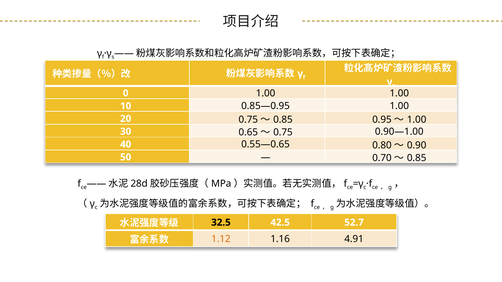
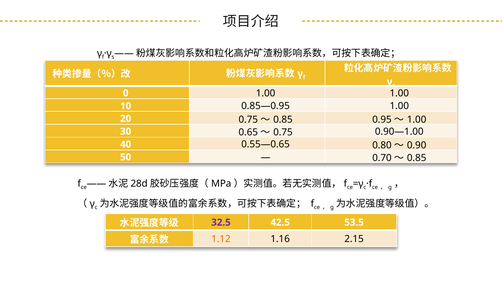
32.5 colour: black -> purple
52.7: 52.7 -> 53.5
4.91: 4.91 -> 2.15
